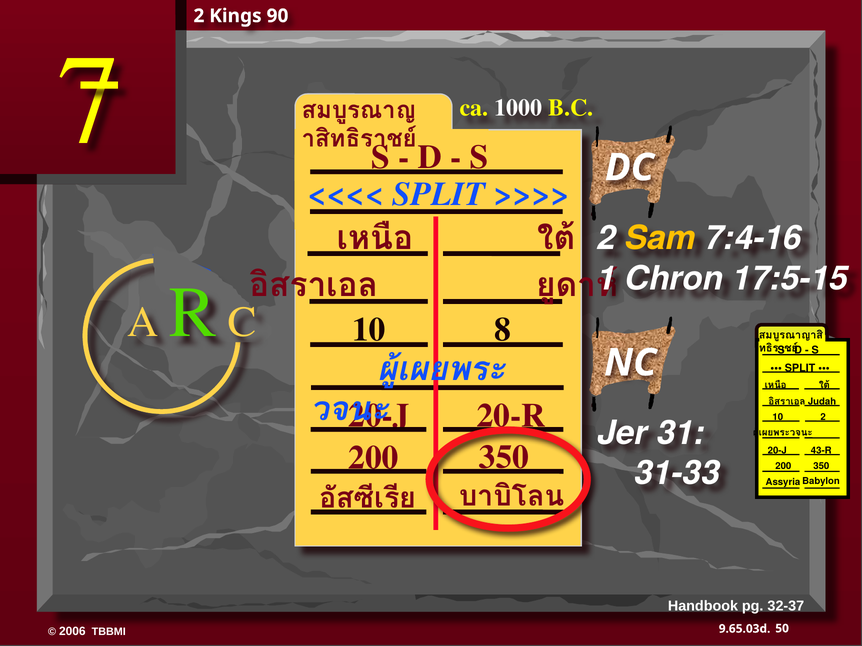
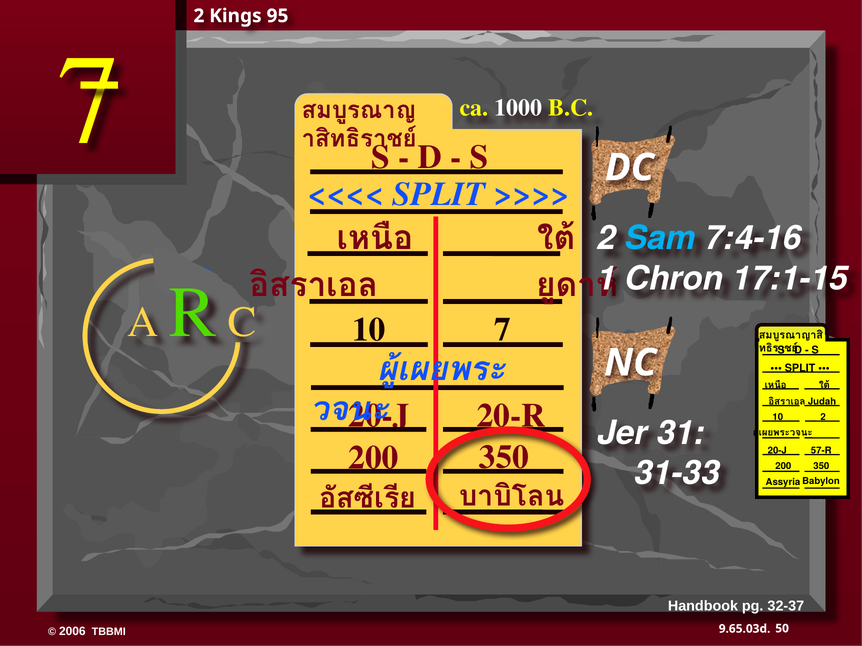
90: 90 -> 95
Sam colour: yellow -> light blue
17:5-15: 17:5-15 -> 17:1-15
10 8: 8 -> 7
43-R: 43-R -> 57-R
